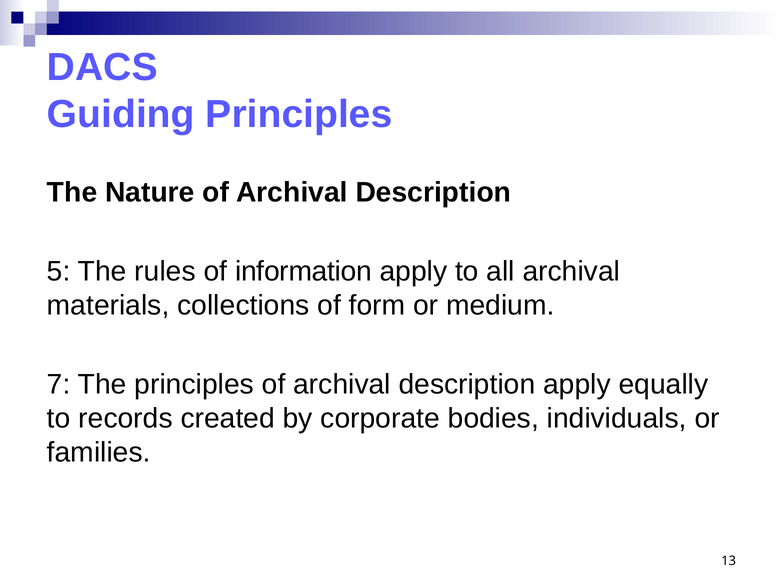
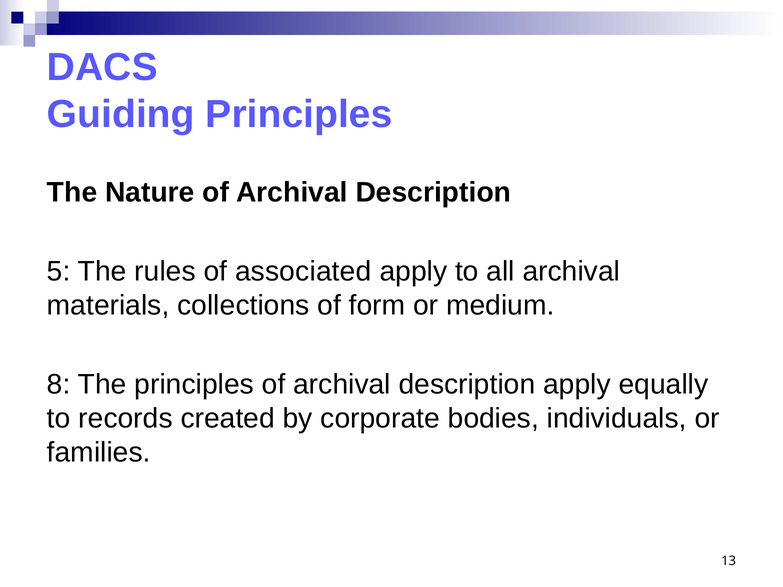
information: information -> associated
7: 7 -> 8
